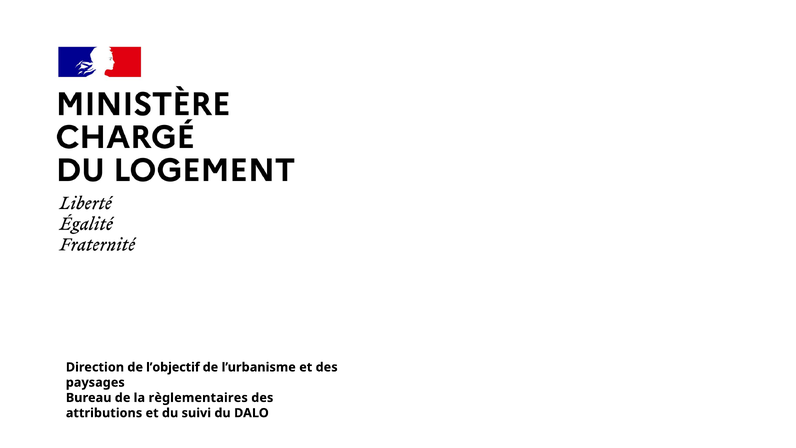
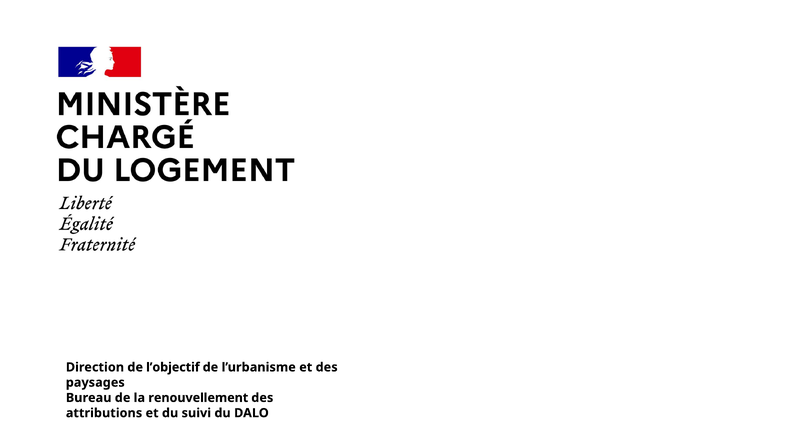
règlementaires: règlementaires -> renouvellement
